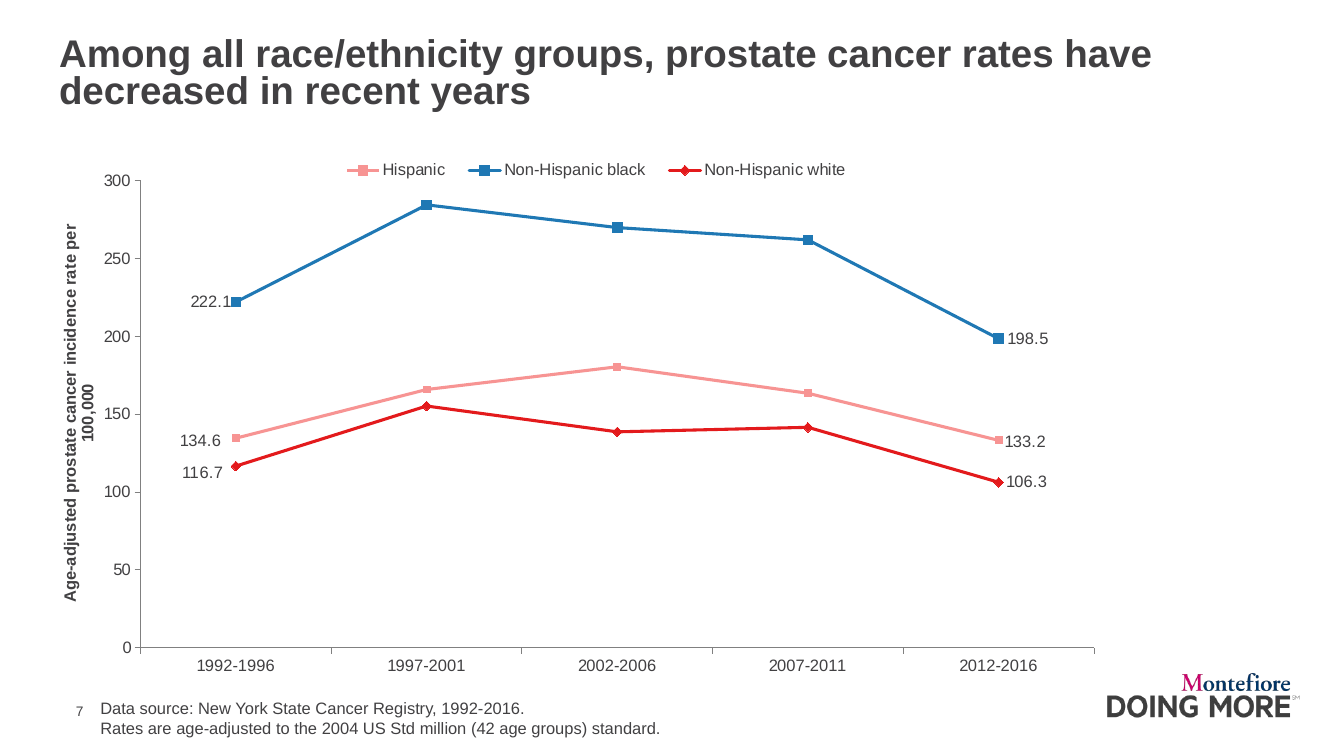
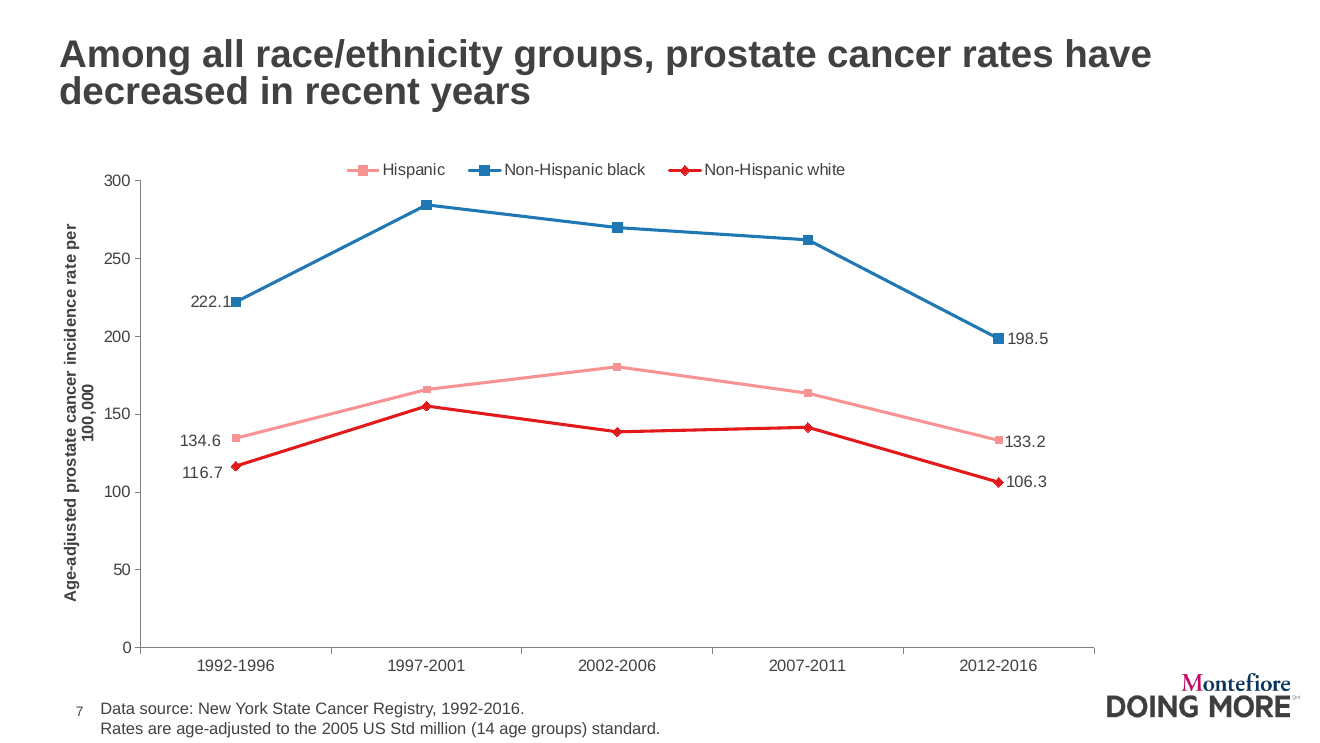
2004: 2004 -> 2005
42: 42 -> 14
